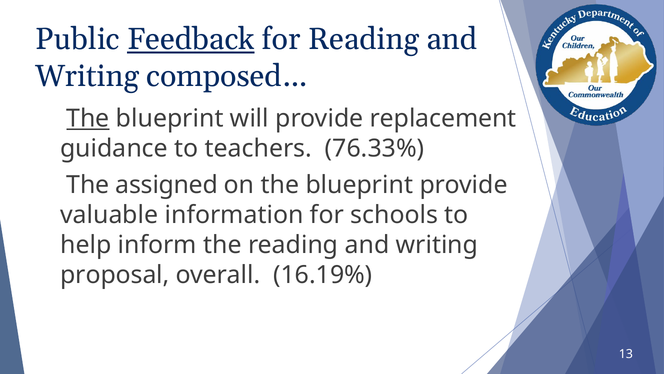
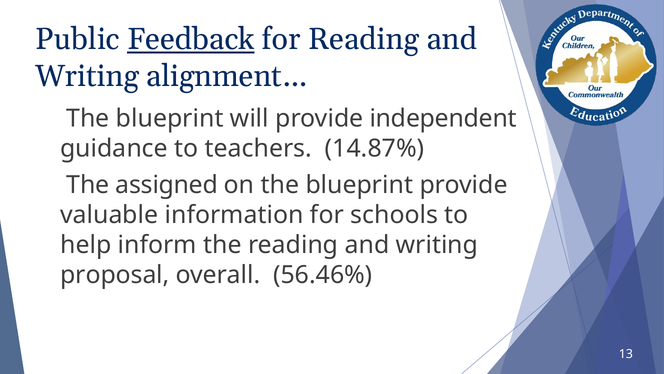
composed…: composed… -> alignment…
The at (88, 118) underline: present -> none
replacement: replacement -> independent
76.33%: 76.33% -> 14.87%
16.19%: 16.19% -> 56.46%
